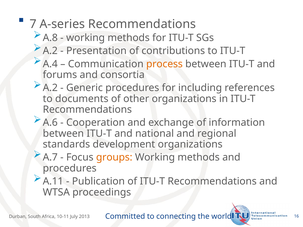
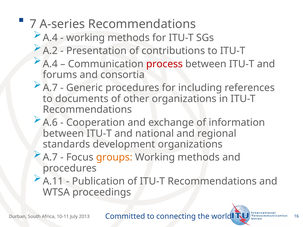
A.8 at (50, 38): A.8 -> A.4
process colour: orange -> red
A.2 at (50, 88): A.2 -> A.7
